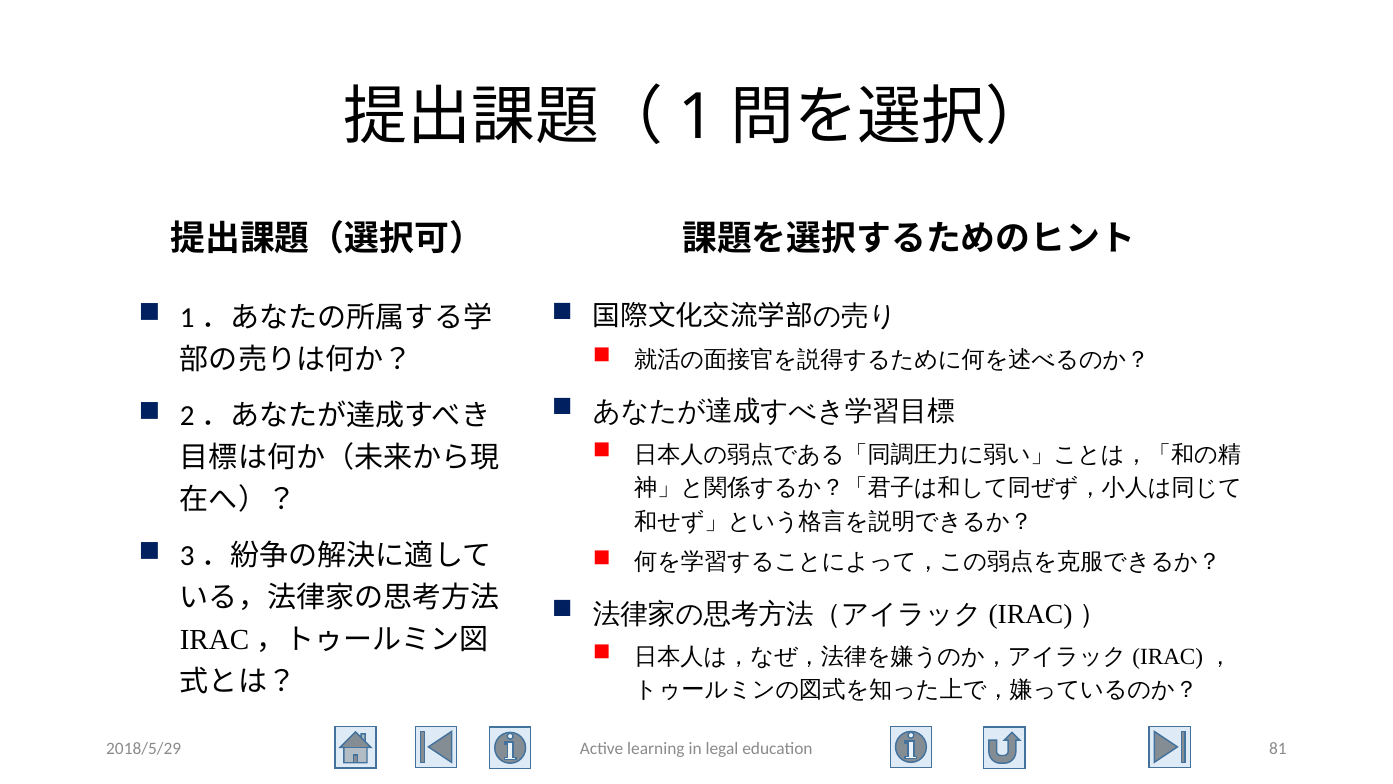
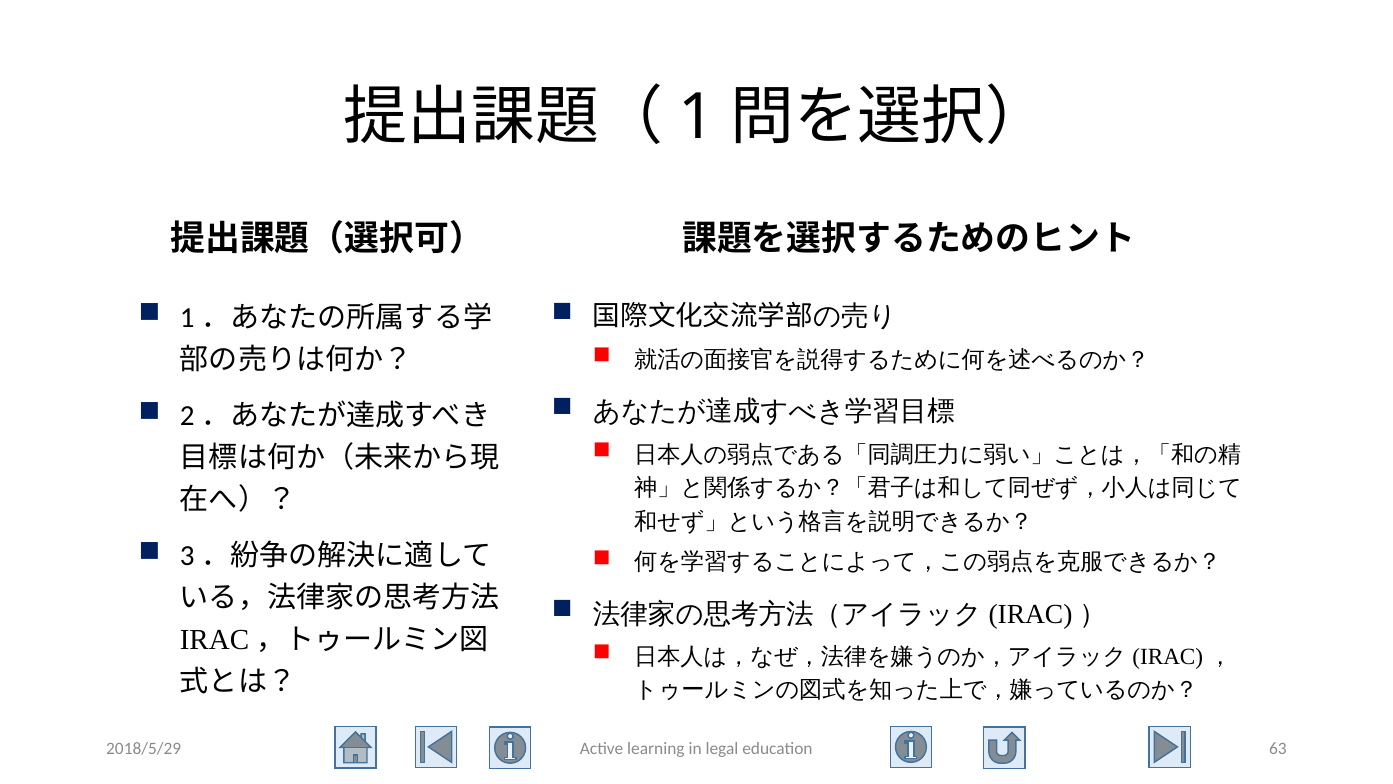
81: 81 -> 63
